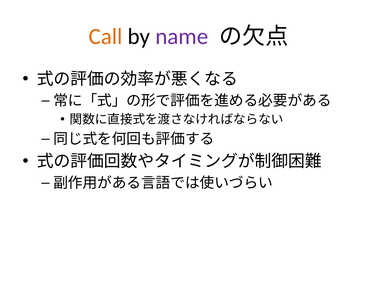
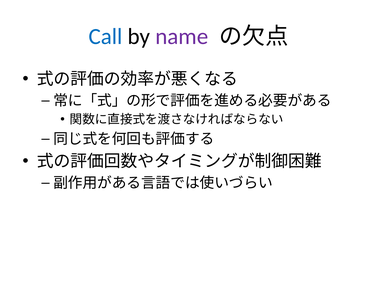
Call colour: orange -> blue
